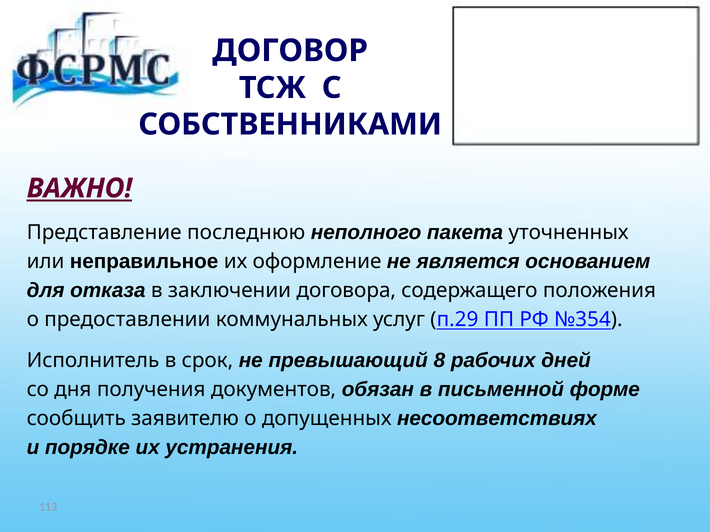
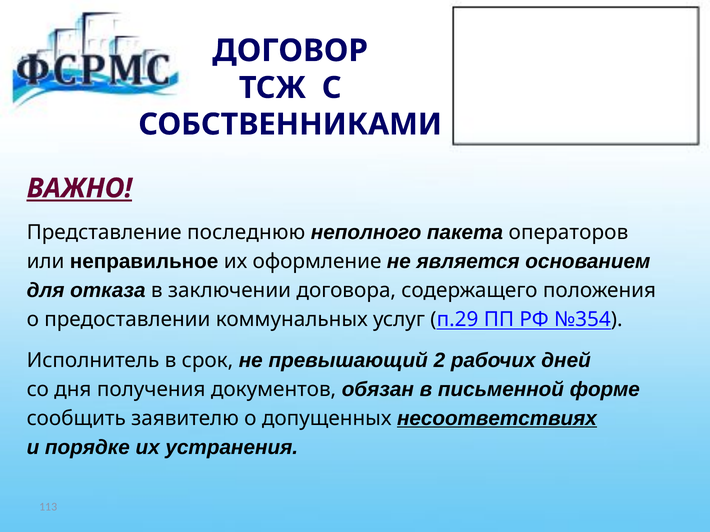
уточненных: уточненных -> операторов
8: 8 -> 2
несоответствиях underline: none -> present
